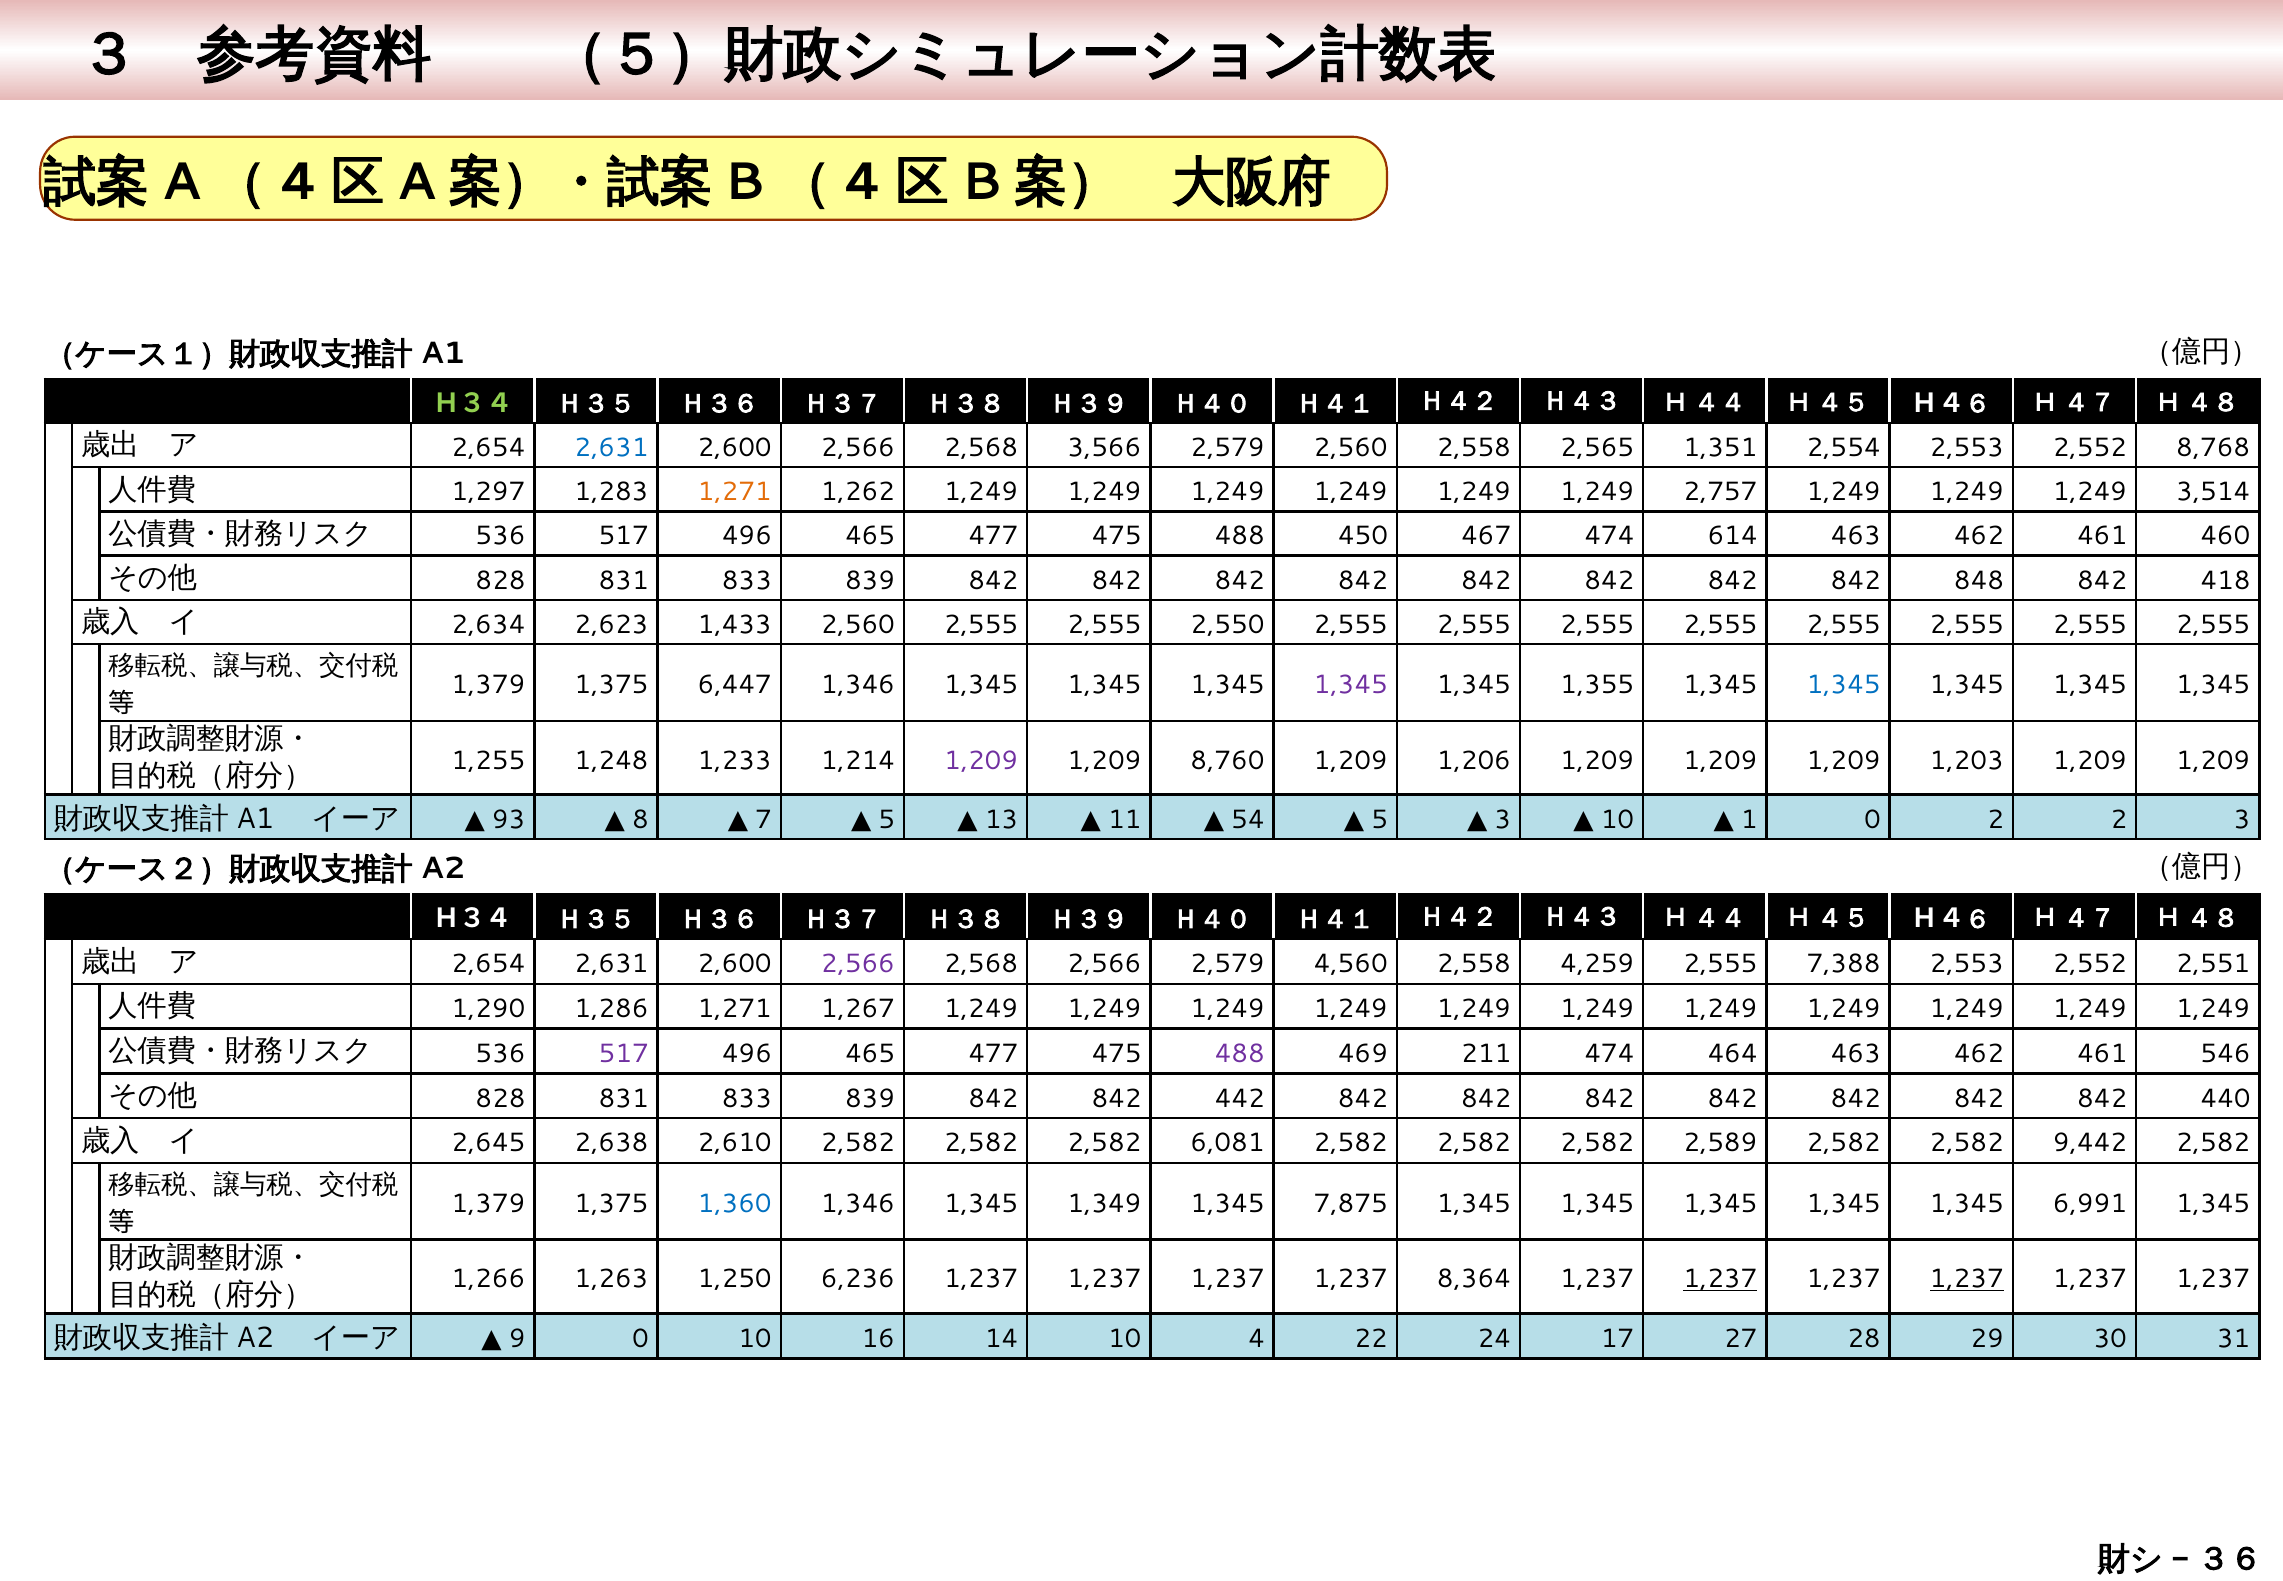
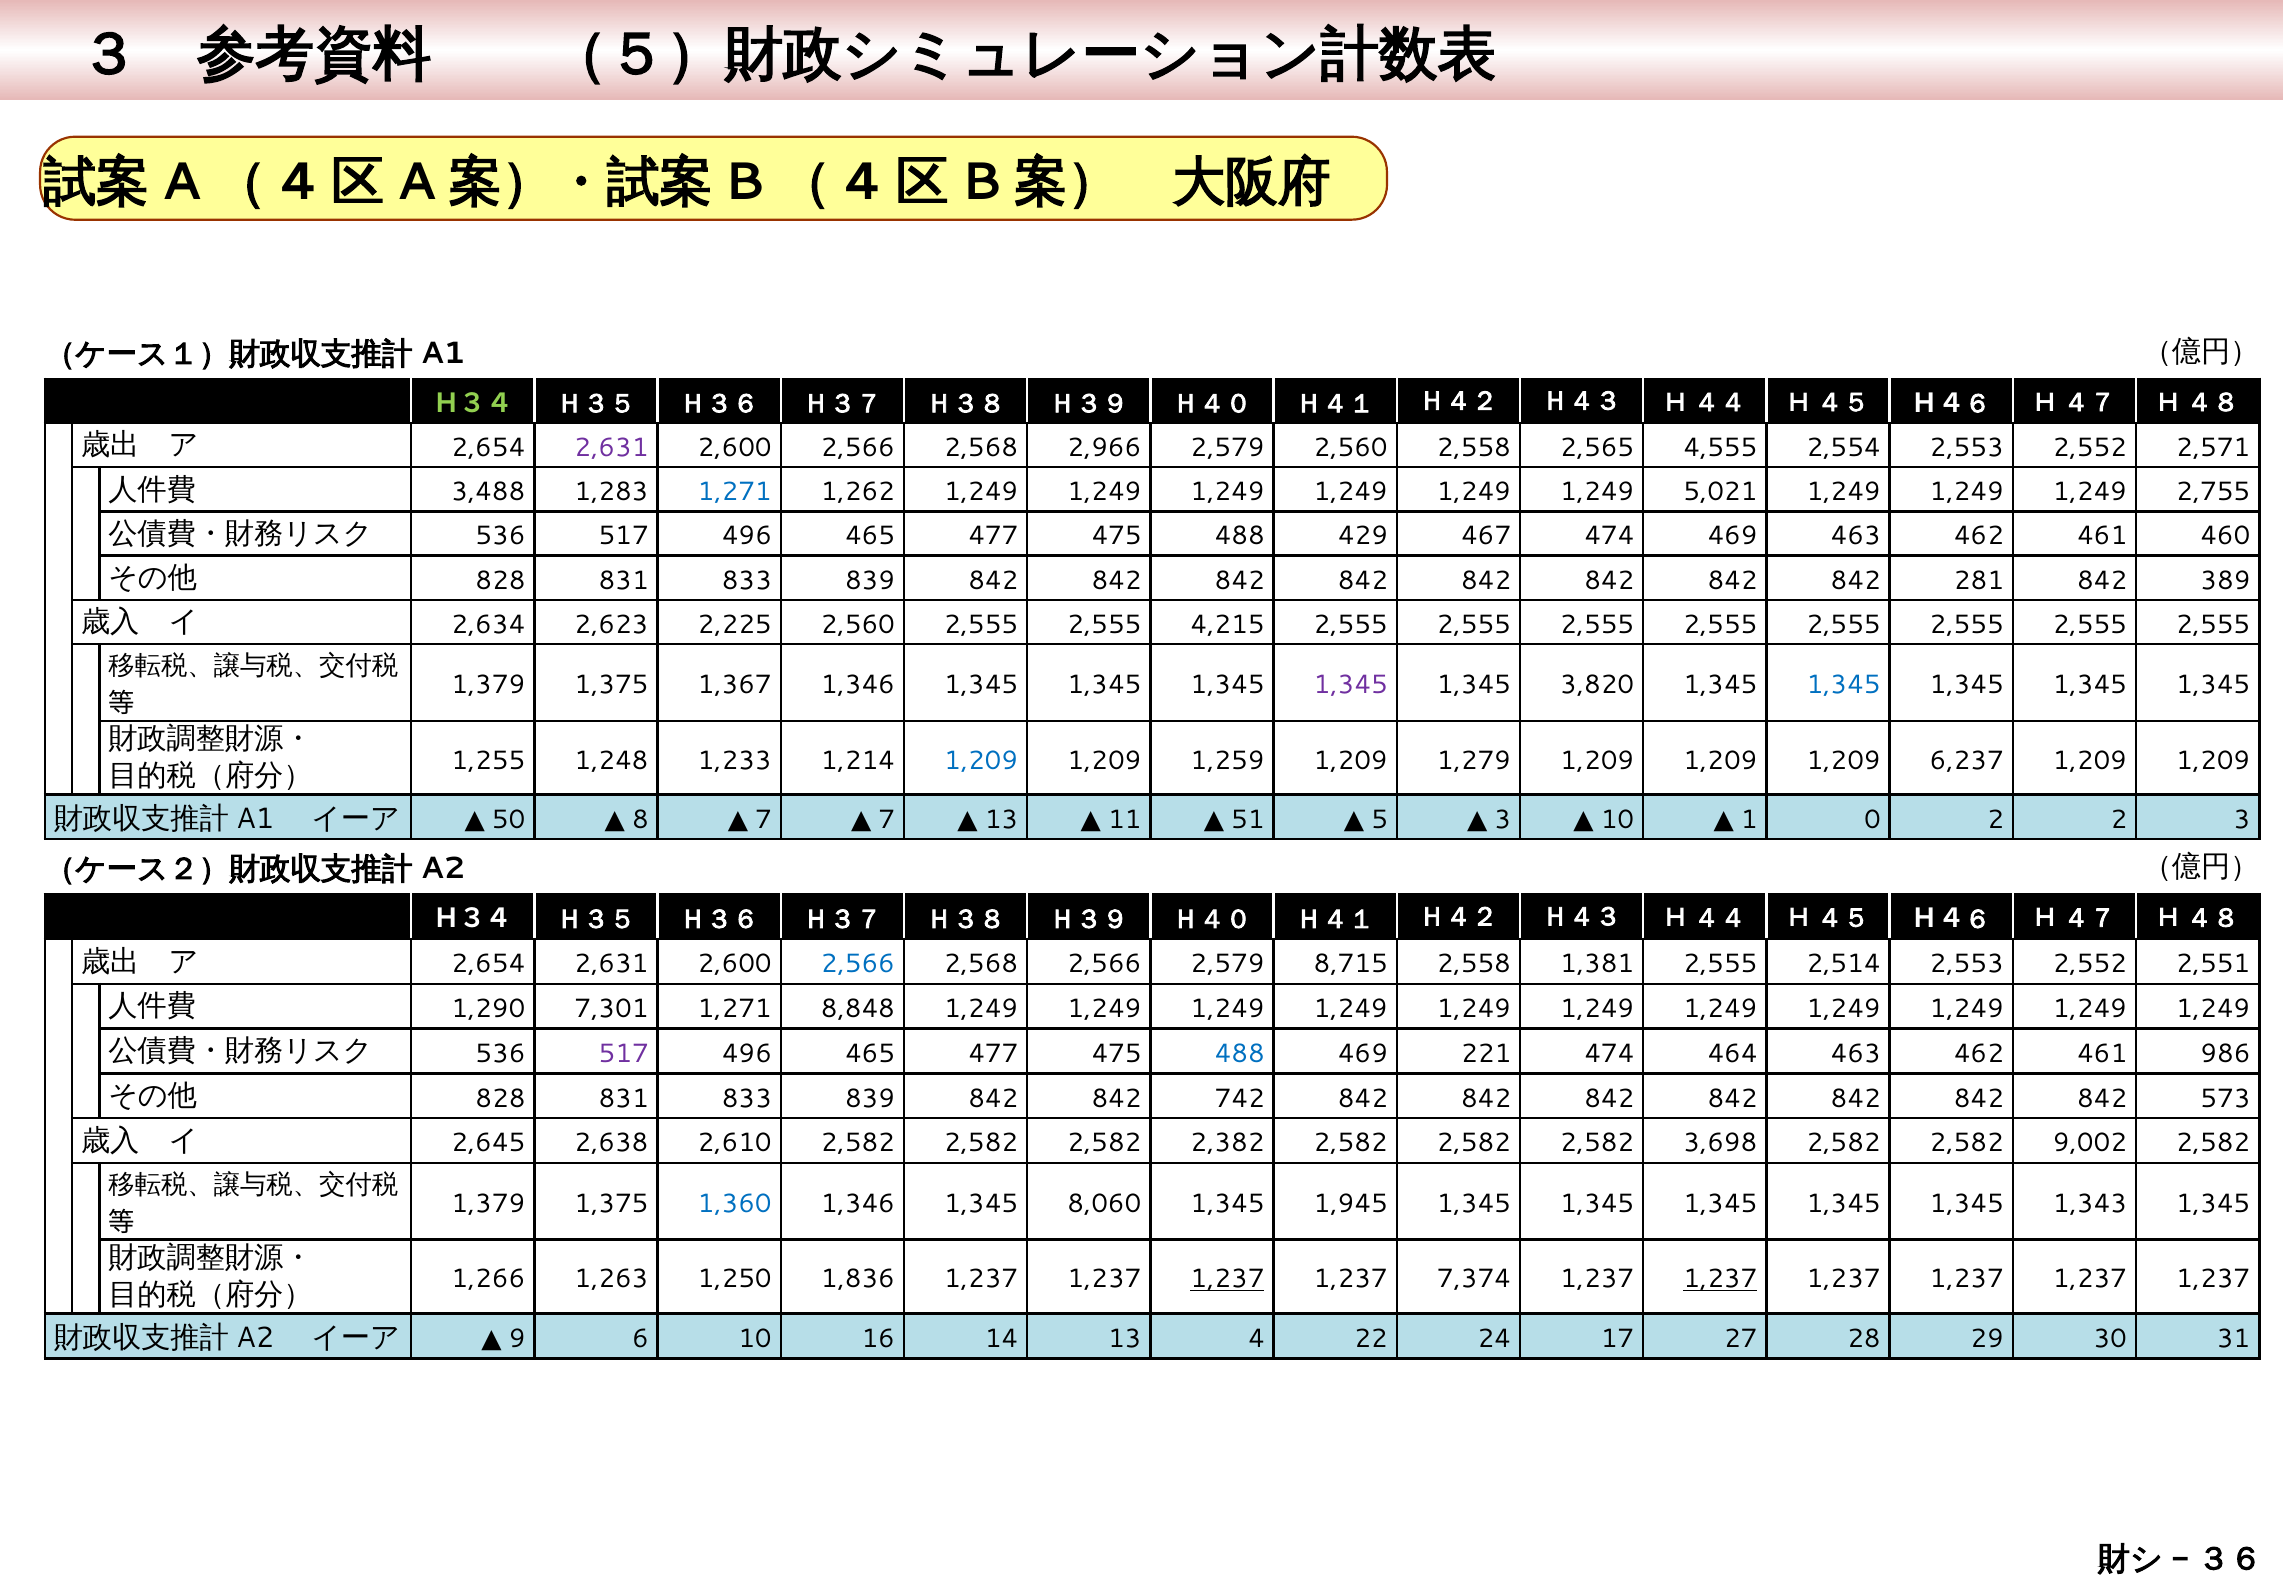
2,631 at (611, 448) colour: blue -> purple
3,566: 3,566 -> 2,966
1,351: 1,351 -> 4,555
8,768: 8,768 -> 2,571
1,297: 1,297 -> 3,488
1,271 at (735, 492) colour: orange -> blue
2,757: 2,757 -> 5,021
3,514: 3,514 -> 2,755
450: 450 -> 429
474 614: 614 -> 469
848: 848 -> 281
418: 418 -> 389
1,433: 1,433 -> 2,225
2,550: 2,550 -> 4,215
6,447: 6,447 -> 1,367
1,355: 1,355 -> 3,820
1,209 at (981, 760) colour: purple -> blue
8,760: 8,760 -> 1,259
1,206: 1,206 -> 1,279
1,203: 1,203 -> 6,237
93: 93 -> 50
5 at (887, 819): 5 -> 7
54: 54 -> 51
2,566 at (858, 964) colour: purple -> blue
4,560: 4,560 -> 8,715
4,259: 4,259 -> 1,381
7,388: 7,388 -> 2,514
1,286: 1,286 -> 7,301
1,267: 1,267 -> 8,848
488 at (1240, 1053) colour: purple -> blue
211: 211 -> 221
546: 546 -> 986
442: 442 -> 742
440: 440 -> 573
6,081: 6,081 -> 2,382
2,589: 2,589 -> 3,698
9,442: 9,442 -> 9,002
1,349: 1,349 -> 8,060
7,875: 7,875 -> 1,945
6,991: 6,991 -> 1,343
6,236: 6,236 -> 1,836
1,237 at (1228, 1279) underline: none -> present
8,364: 8,364 -> 7,374
1,237 at (1967, 1279) underline: present -> none
9 0: 0 -> 6
14 10: 10 -> 13
